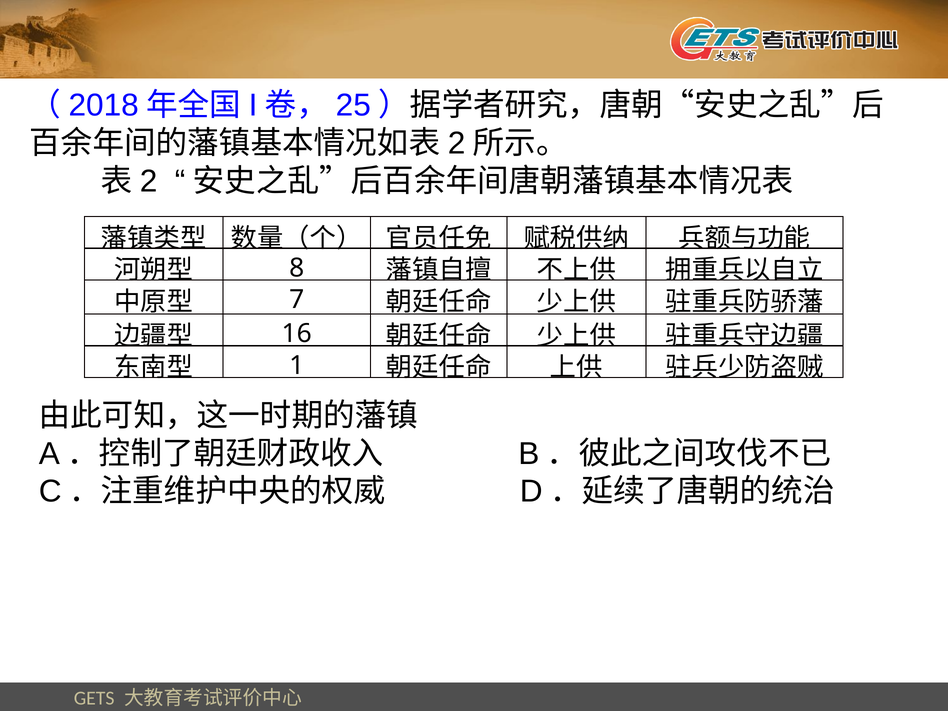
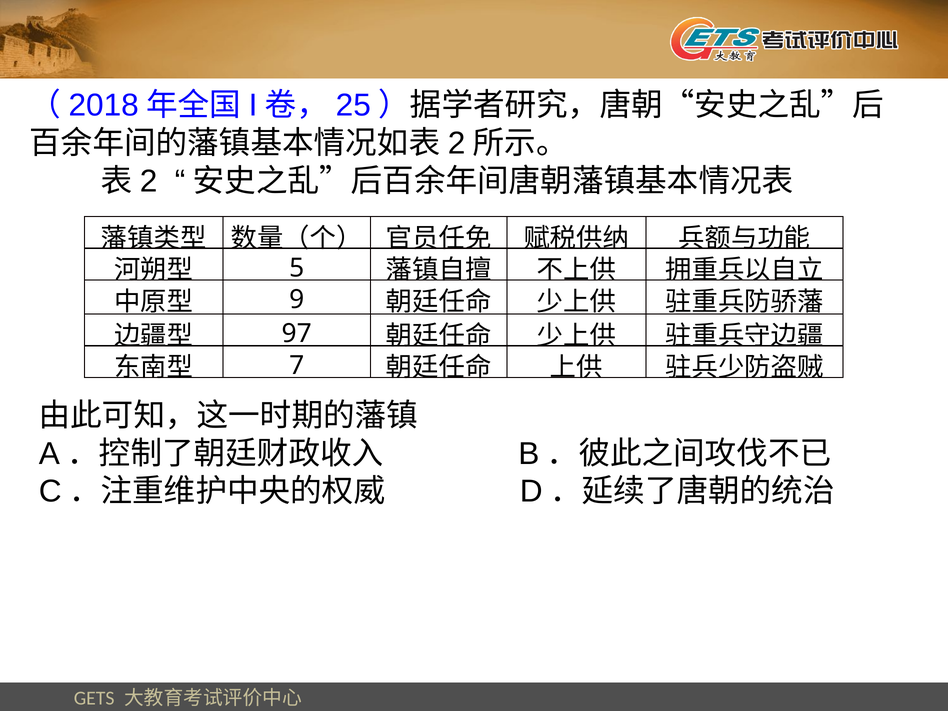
8: 8 -> 5
7: 7 -> 9
16: 16 -> 97
1: 1 -> 7
